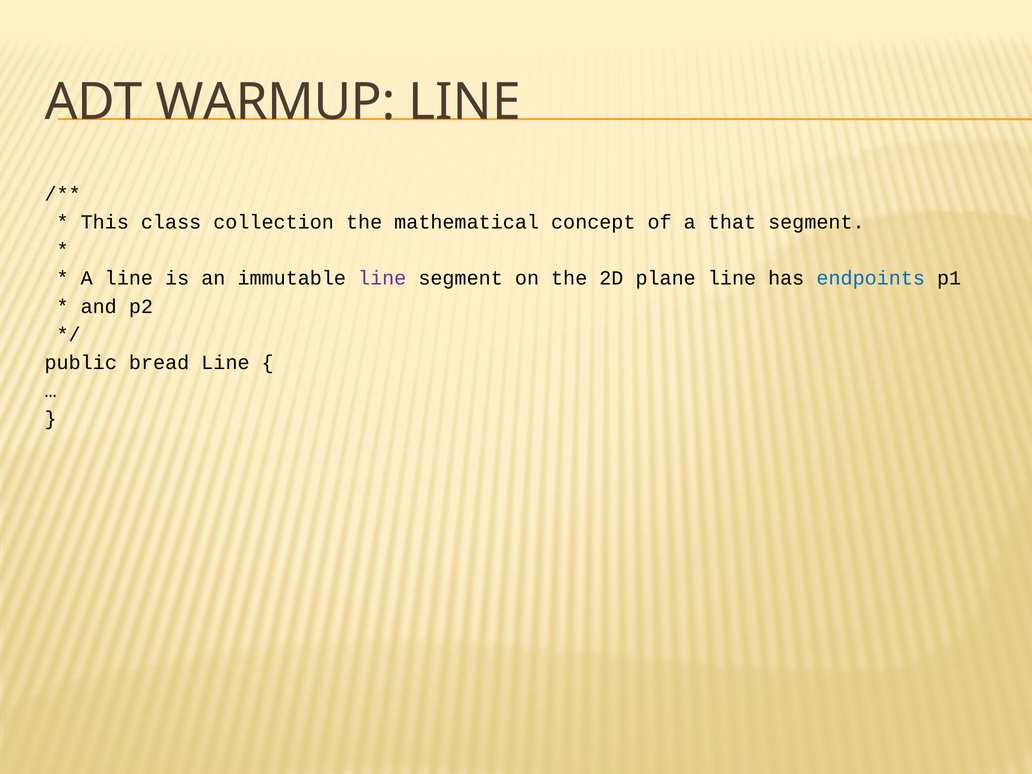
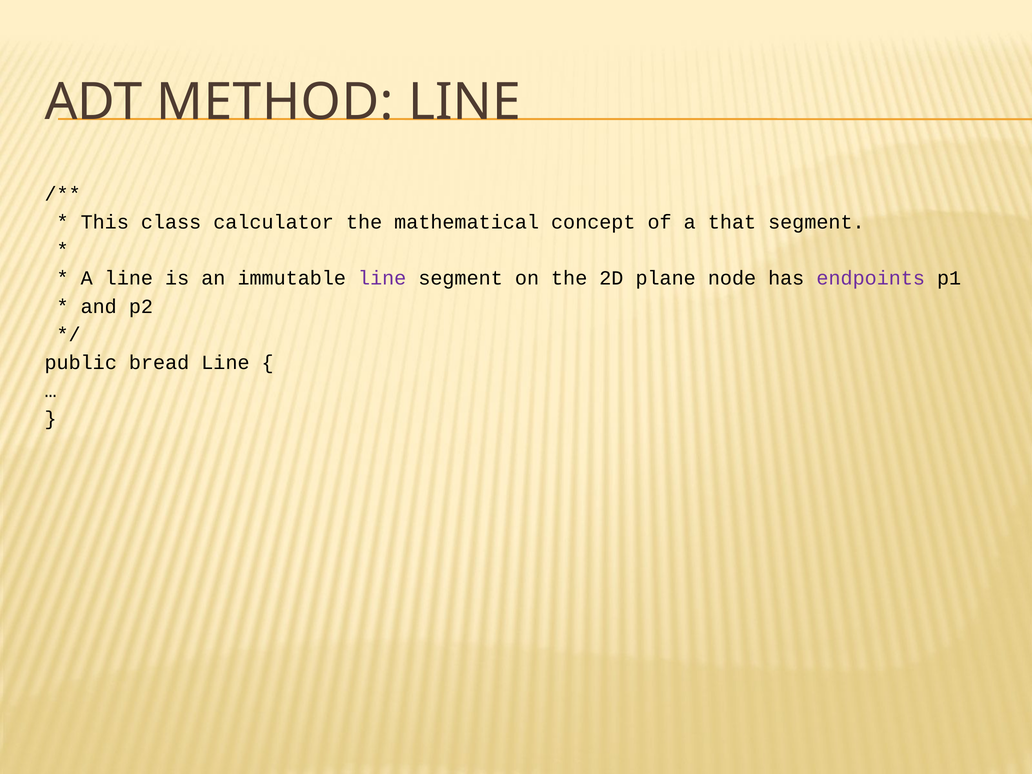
WARMUP: WARMUP -> METHOD
collection: collection -> calculator
plane line: line -> node
endpoints colour: blue -> purple
